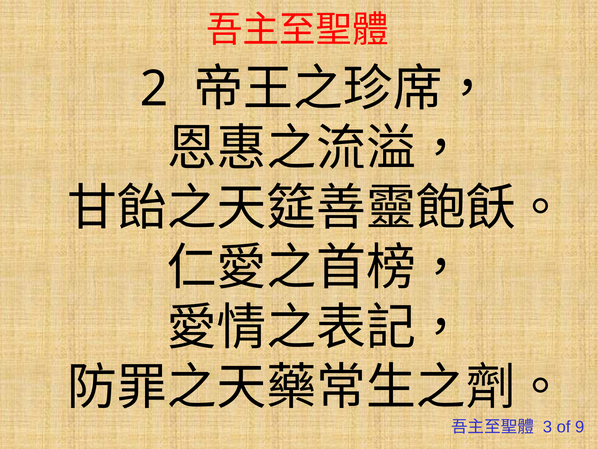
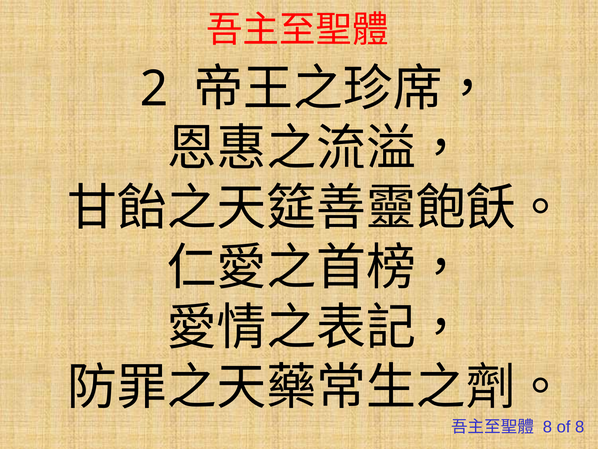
3 at (547, 427): 3 -> 8
of 9: 9 -> 8
